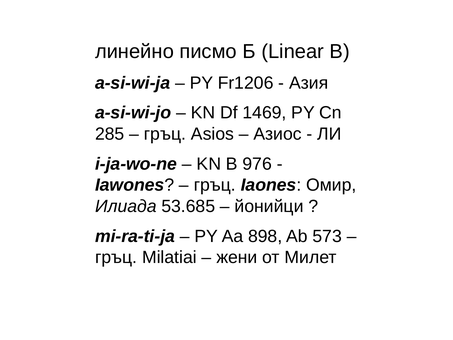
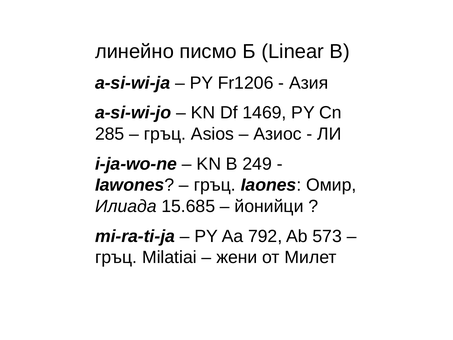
976: 976 -> 249
53.685: 53.685 -> 15.685
898: 898 -> 792
